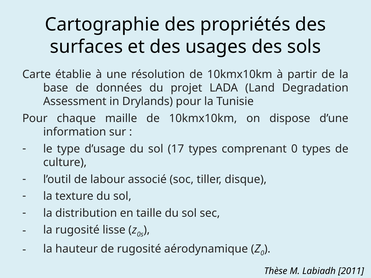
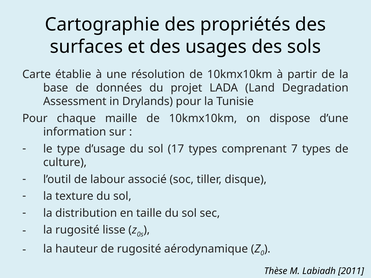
comprenant 0: 0 -> 7
